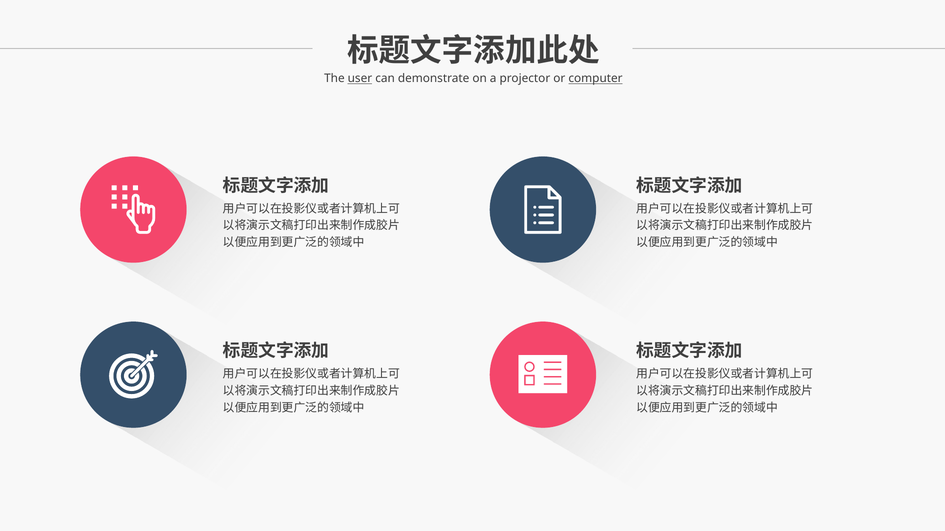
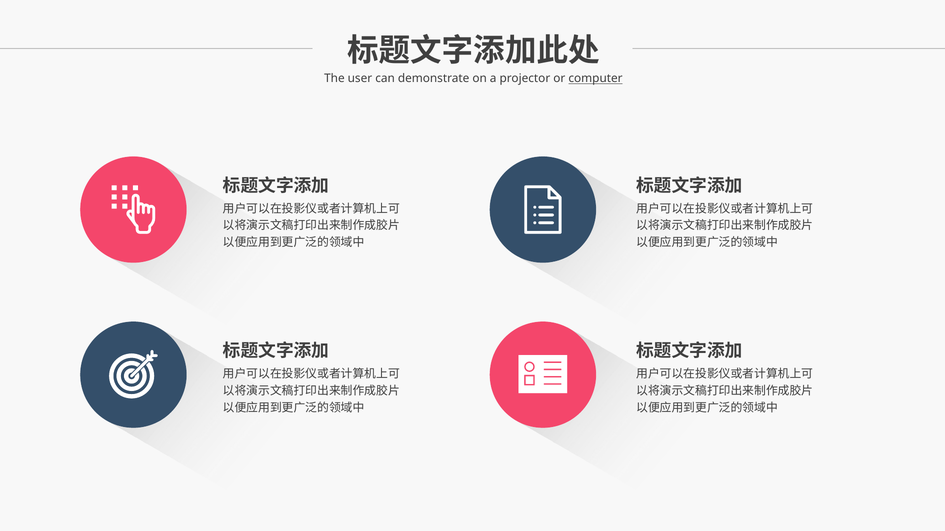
user underline: present -> none
